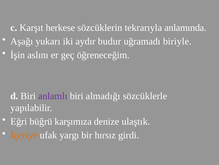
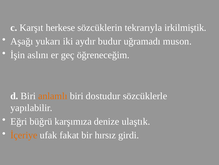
anlamında: anlamında -> irkilmiştik
biriyle: biriyle -> muson
anlamlı colour: purple -> orange
almadığı: almadığı -> dostudur
yargı: yargı -> fakat
